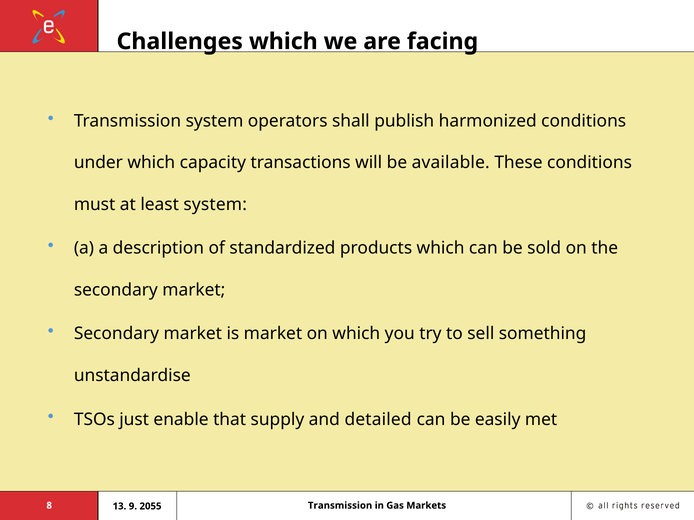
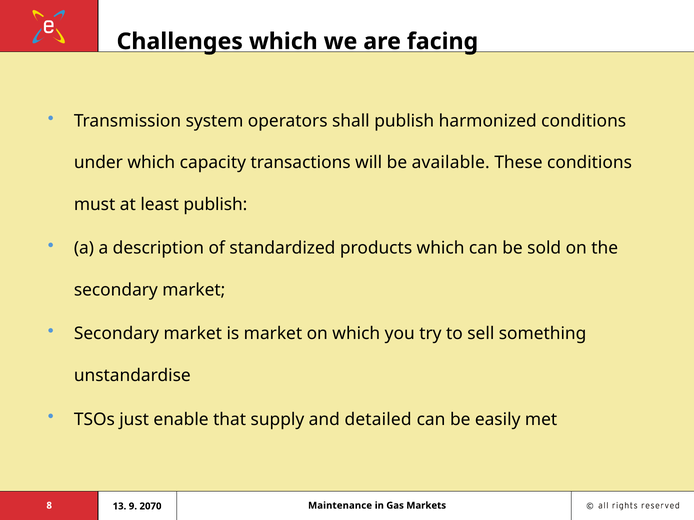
least system: system -> publish
8 Transmission: Transmission -> Maintenance
2055: 2055 -> 2070
